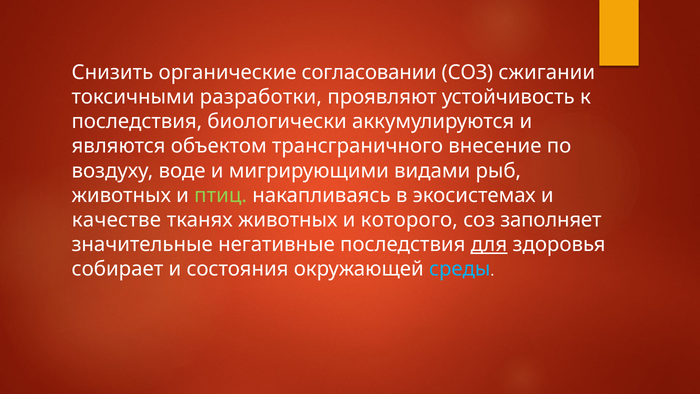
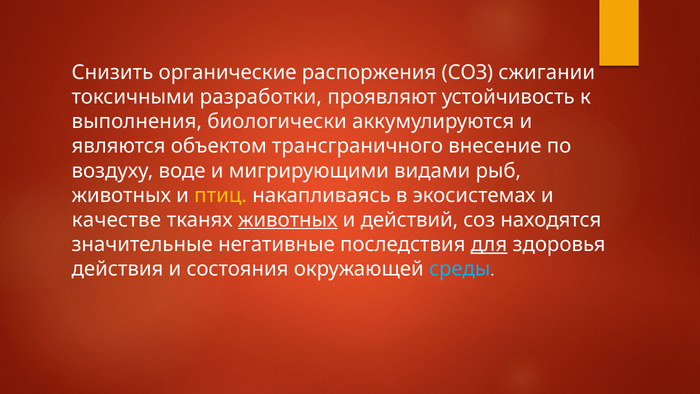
согласовании: согласовании -> распоржения
последствия at (137, 122): последствия -> выполнения
птиц colour: light green -> yellow
животных at (288, 220) underline: none -> present
которого: которого -> действий
заполняет: заполняет -> находятся
собирает: собирает -> действия
